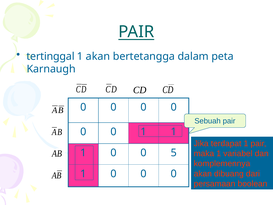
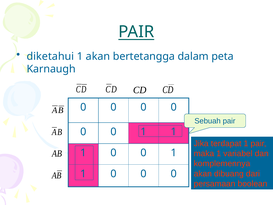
tertinggal: tertinggal -> diketahui
1 0 0 5: 5 -> 1
